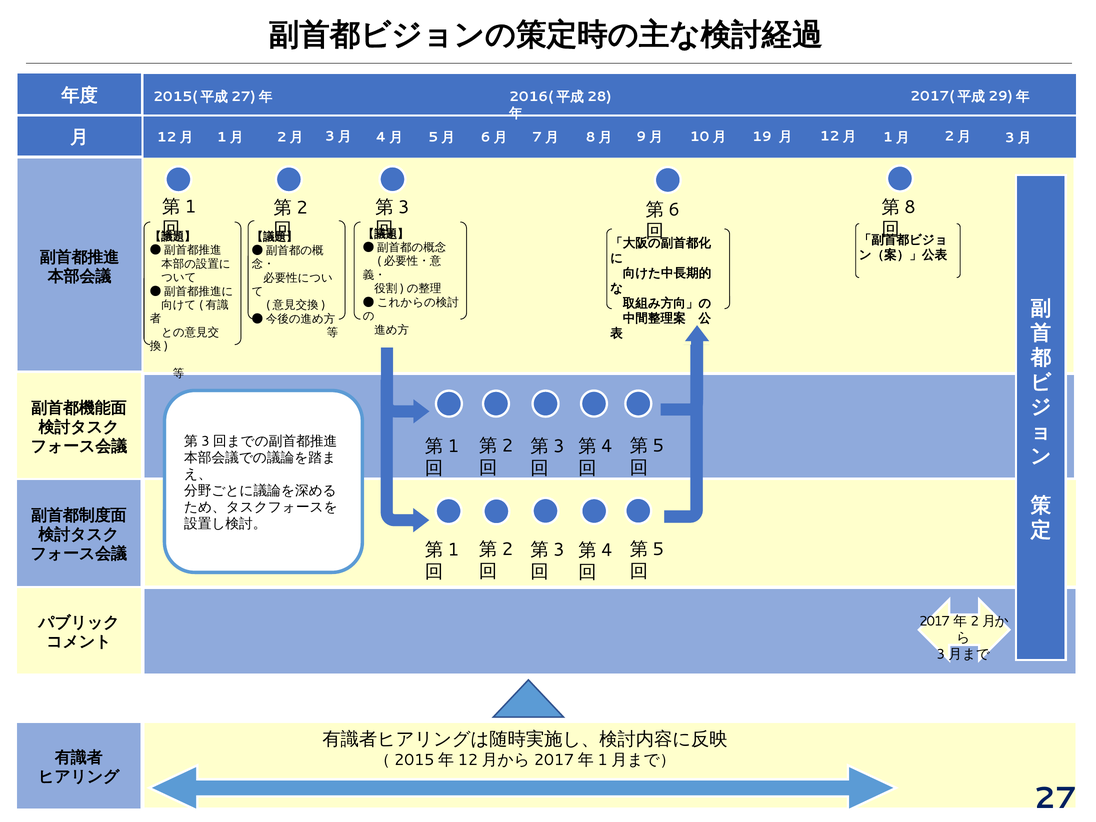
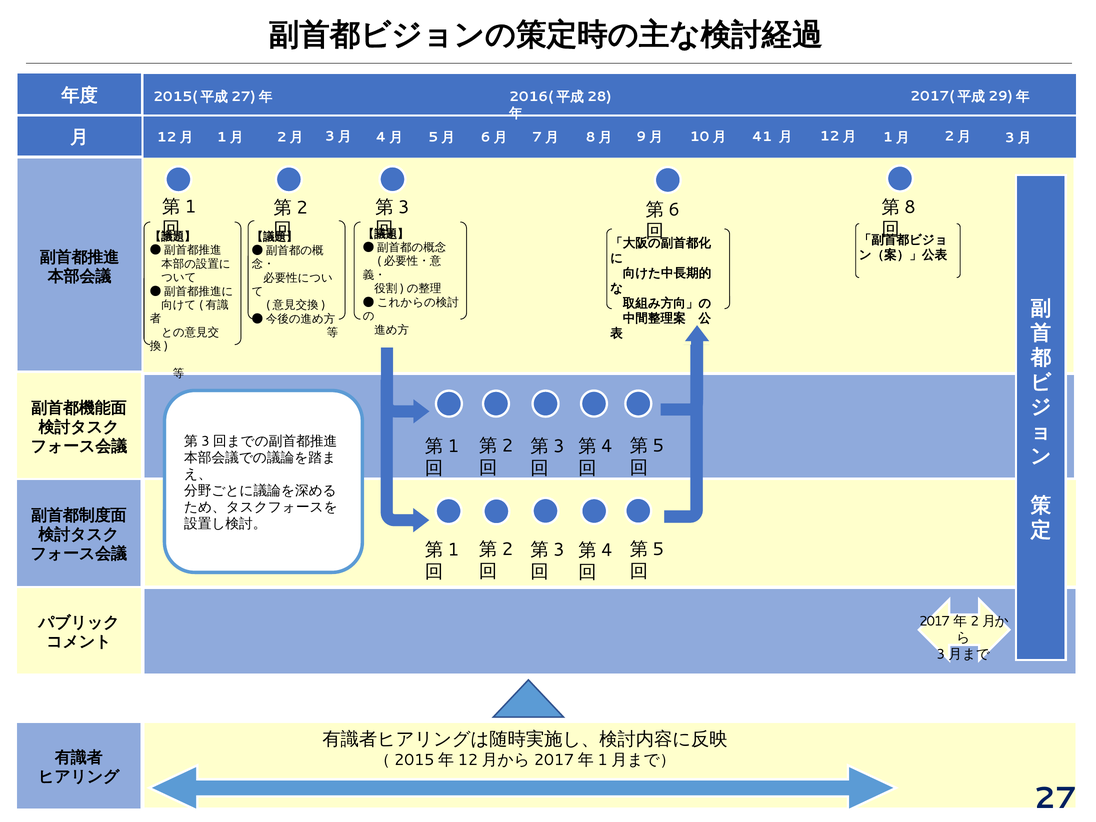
19: 19 -> 41
